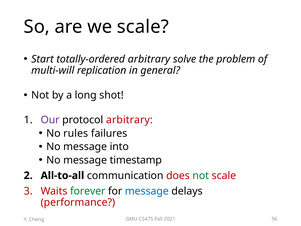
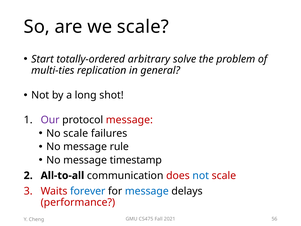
multi-will: multi-will -> multi-ties
protocol arbitrary: arbitrary -> message
No rules: rules -> scale
into: into -> rule
not at (201, 175) colour: green -> blue
forever colour: green -> blue
